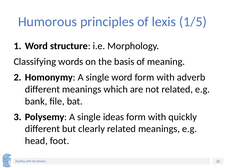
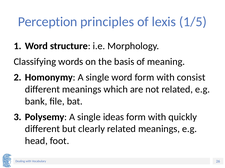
Humorous: Humorous -> Perception
adverb: adverb -> consist
